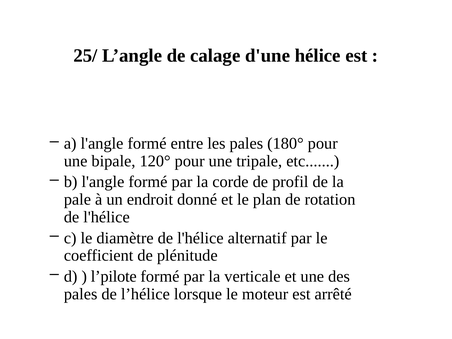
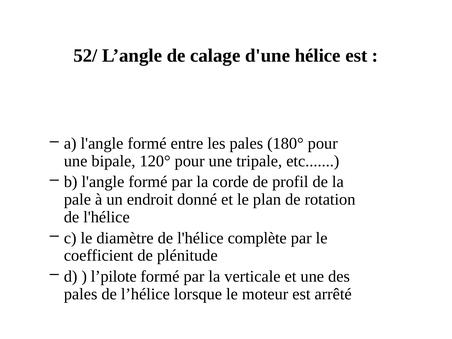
25/: 25/ -> 52/
alternatif: alternatif -> complète
